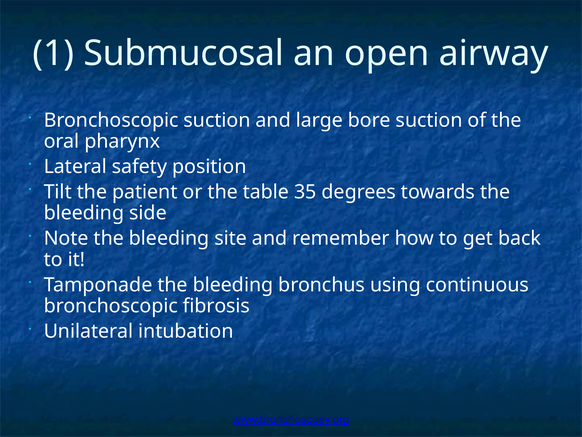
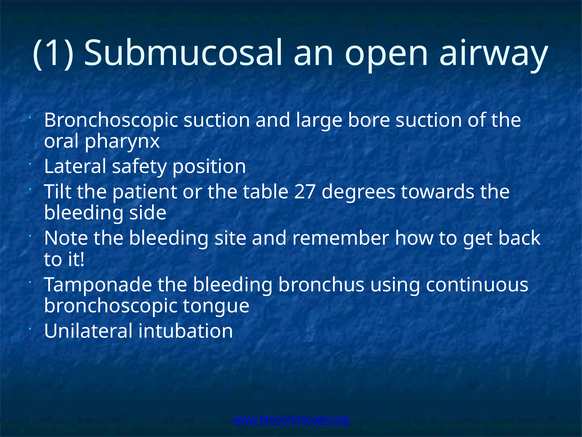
35: 35 -> 27
fibrosis: fibrosis -> tongue
